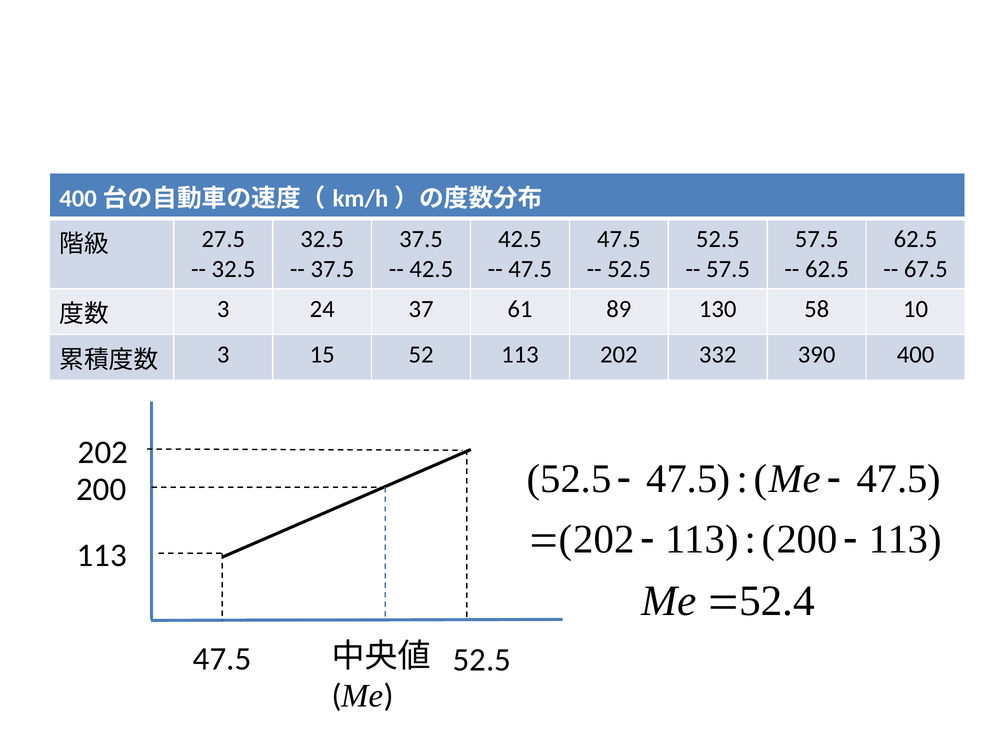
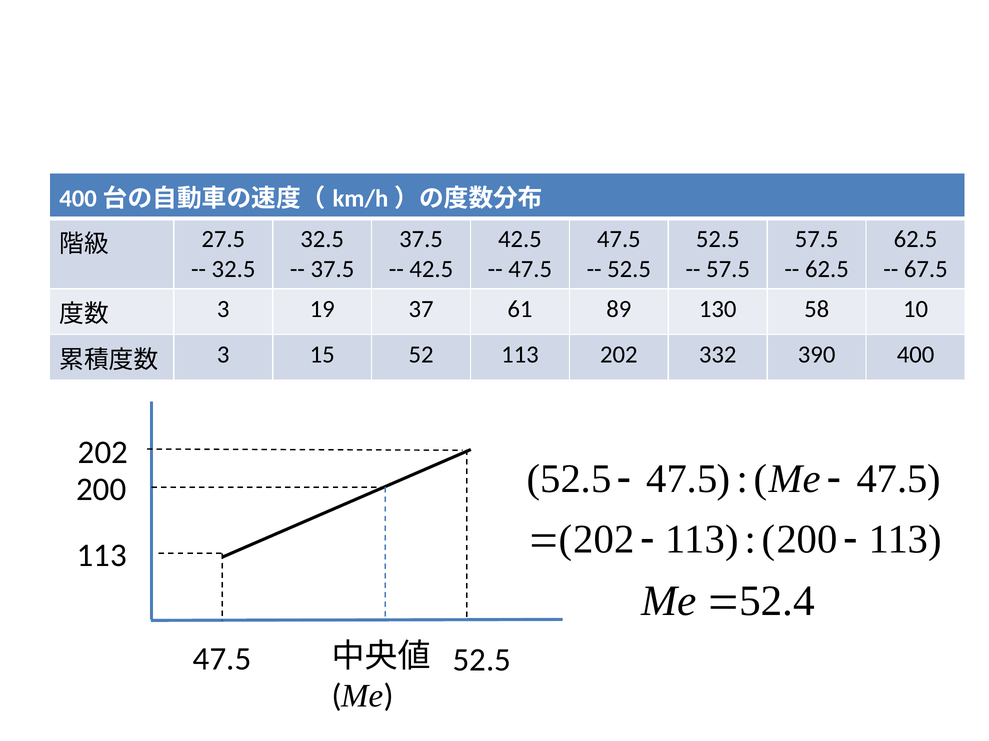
24: 24 -> 19
